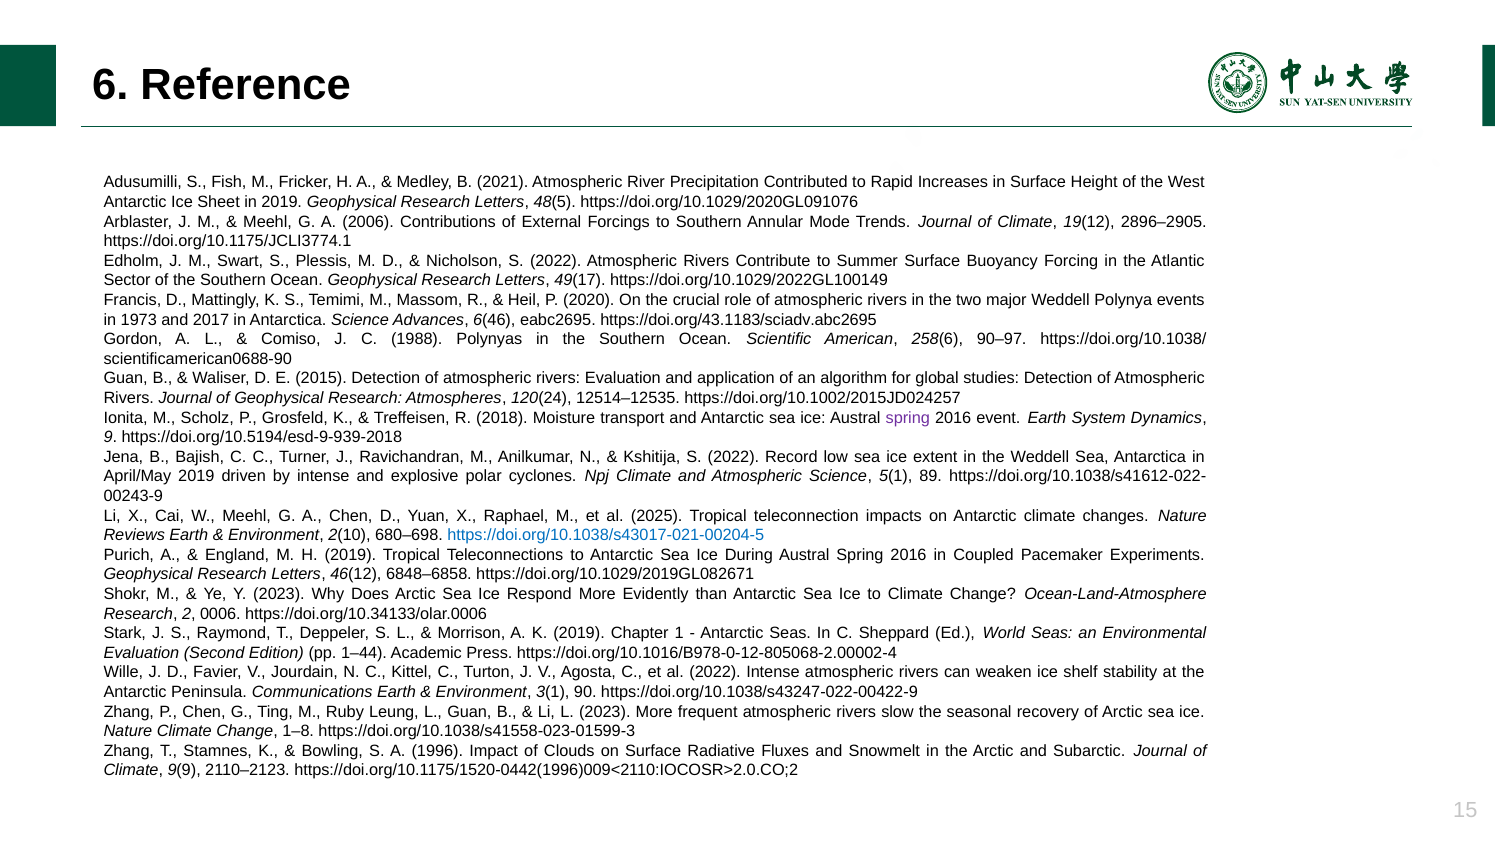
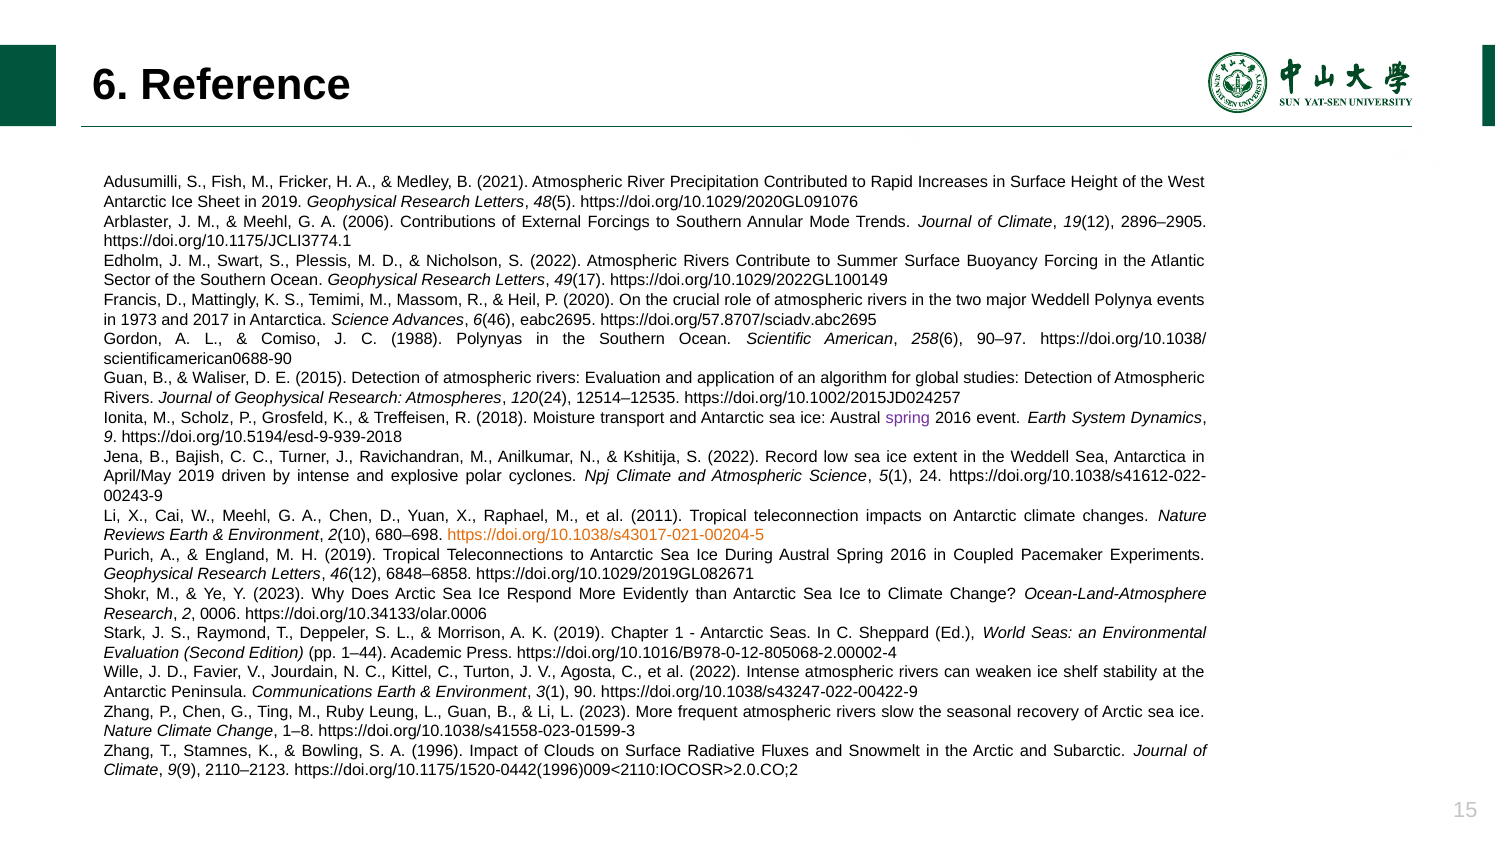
https://doi.org/43.1183/sciadv.abc2695: https://doi.org/43.1183/sciadv.abc2695 -> https://doi.org/57.8707/sciadv.abc2695
89: 89 -> 24
2025: 2025 -> 2011
https://doi.org/10.1038/s43017-021-00204-5 colour: blue -> orange
